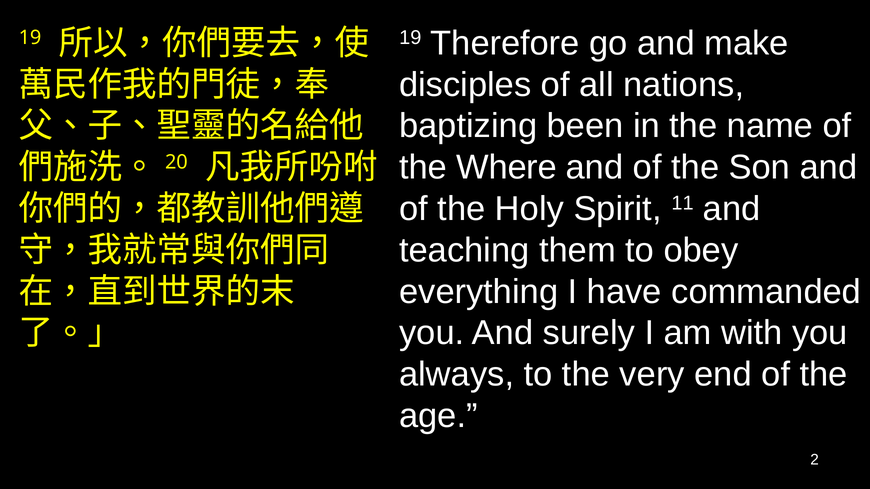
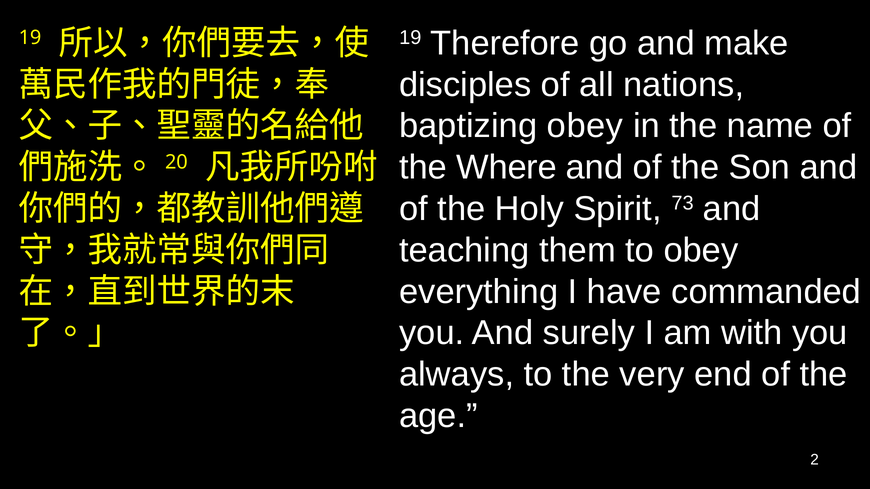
baptizing been: been -> obey
11: 11 -> 73
